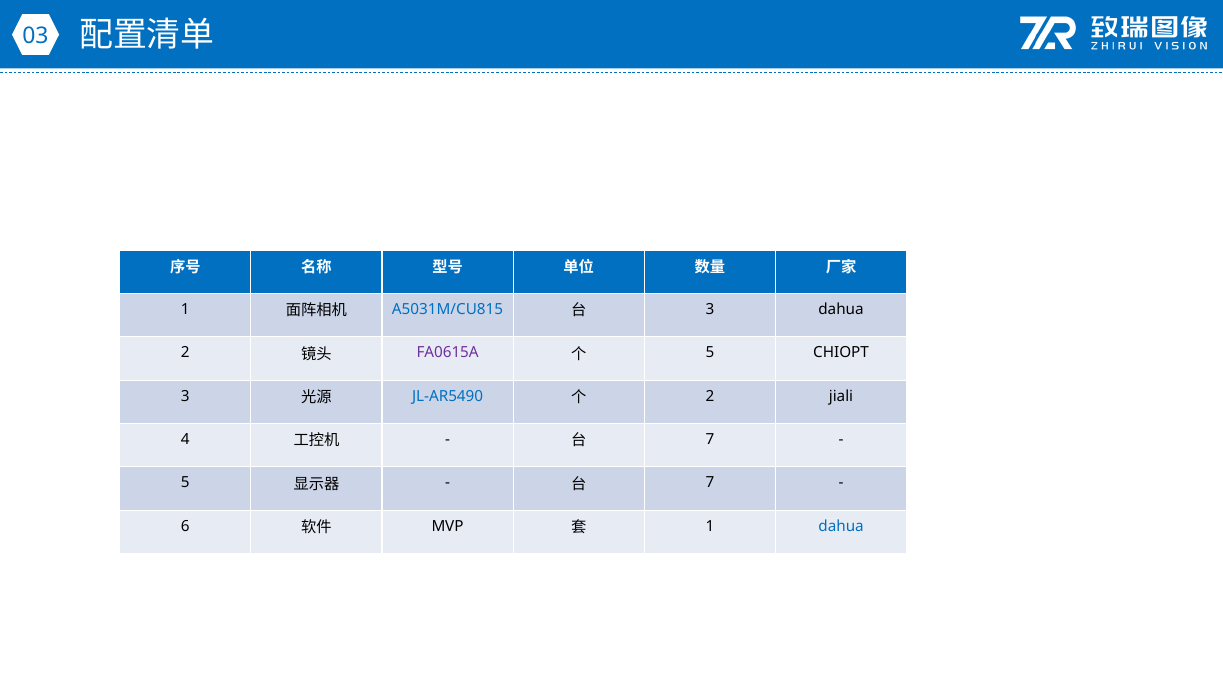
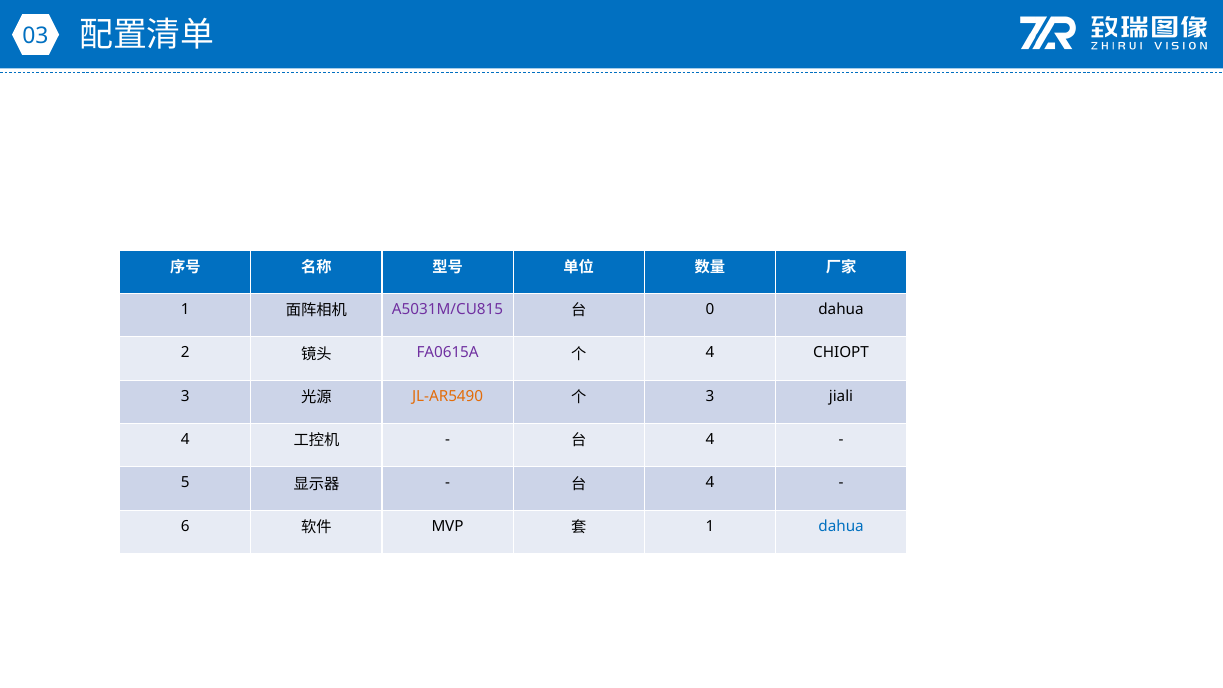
A5031M/CU815 colour: blue -> purple
3 at (710, 309): 3 -> 0
5 at (710, 353): 5 -> 4
JL-AR5490 colour: blue -> orange
2 at (710, 396): 2 -> 3
7 at (710, 439): 7 -> 4
7 at (710, 483): 7 -> 4
